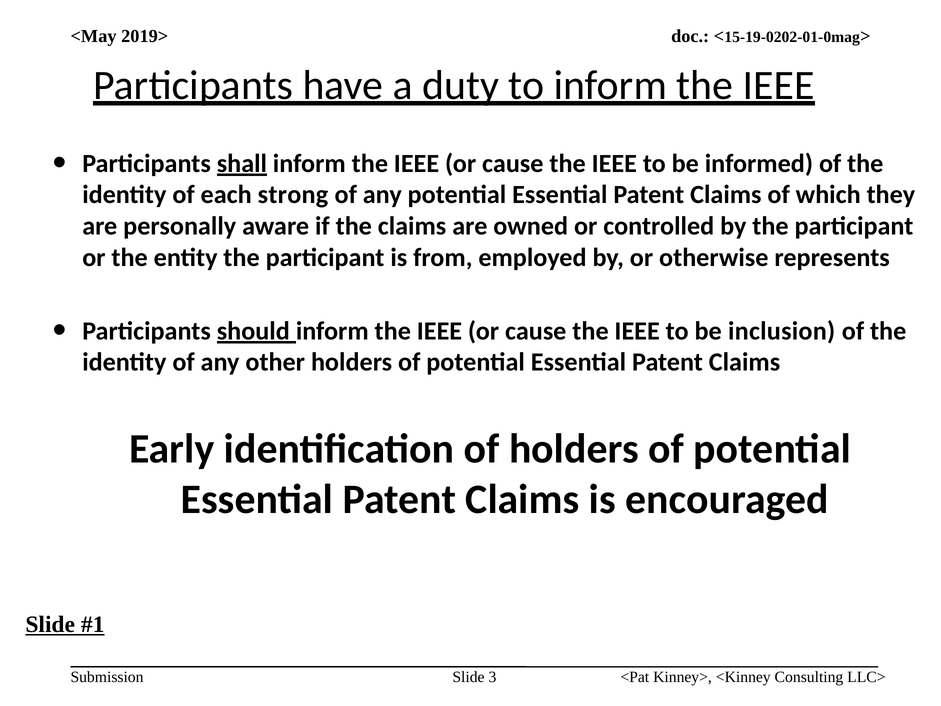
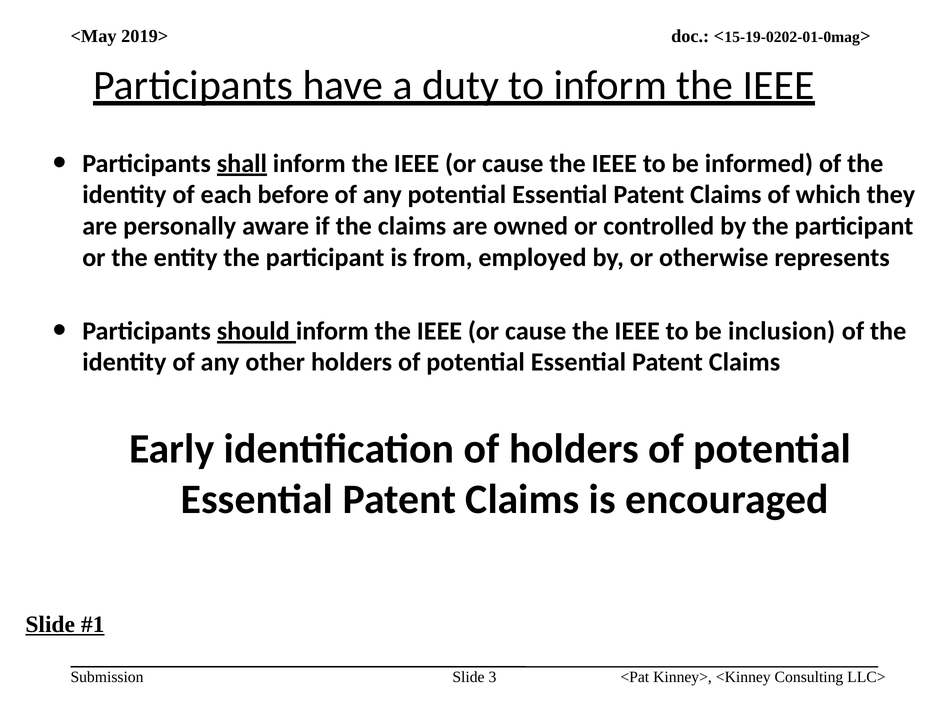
strong: strong -> before
